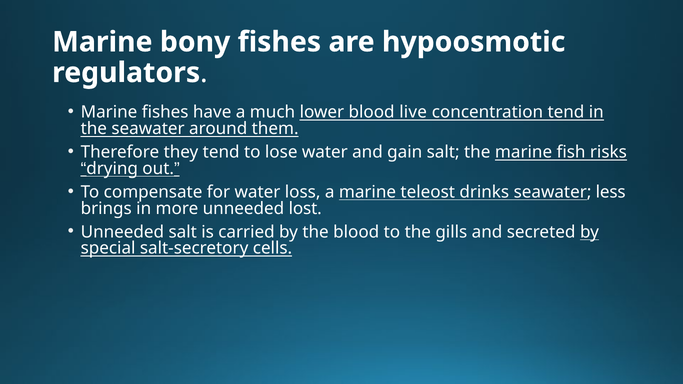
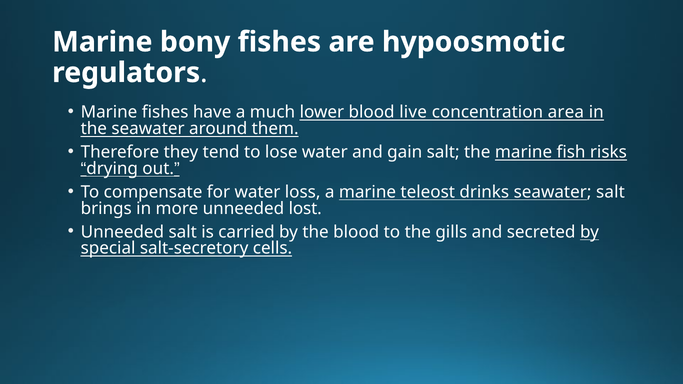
concentration tend: tend -> area
seawater less: less -> salt
